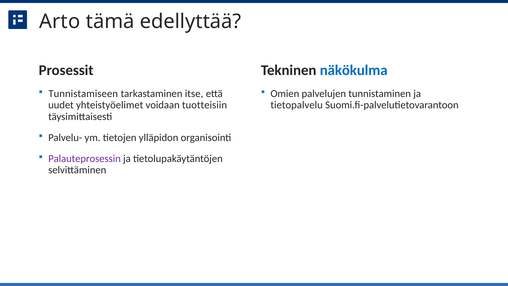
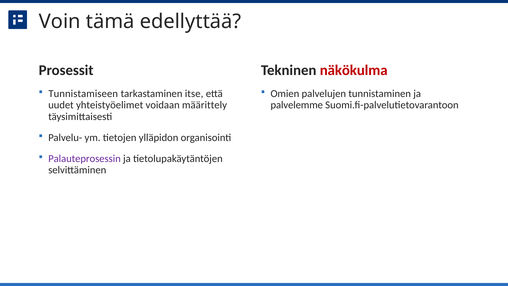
Arto: Arto -> Voin
näkökulma colour: blue -> red
tuotteisiin: tuotteisiin -> määrittely
tietopalvelu: tietopalvelu -> palvelemme
